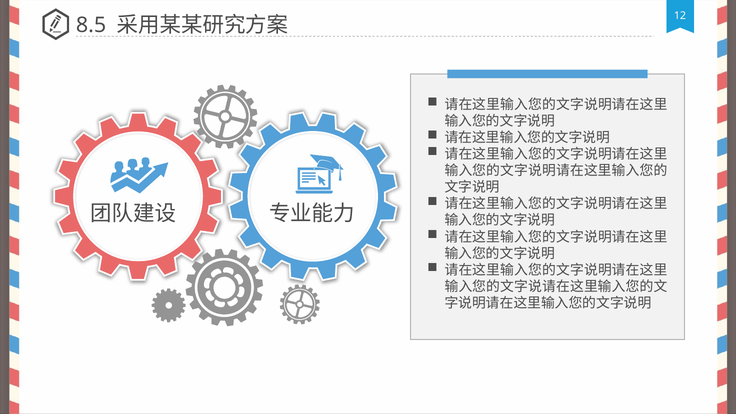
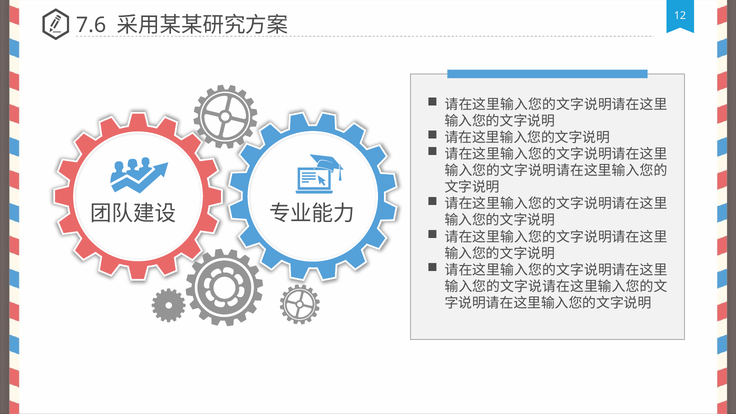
8.5: 8.5 -> 7.6
